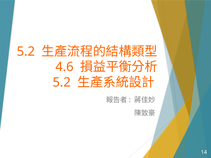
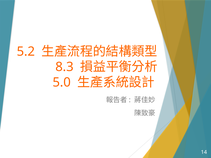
4.6: 4.6 -> 8.3
5.2 at (62, 82): 5.2 -> 5.0
